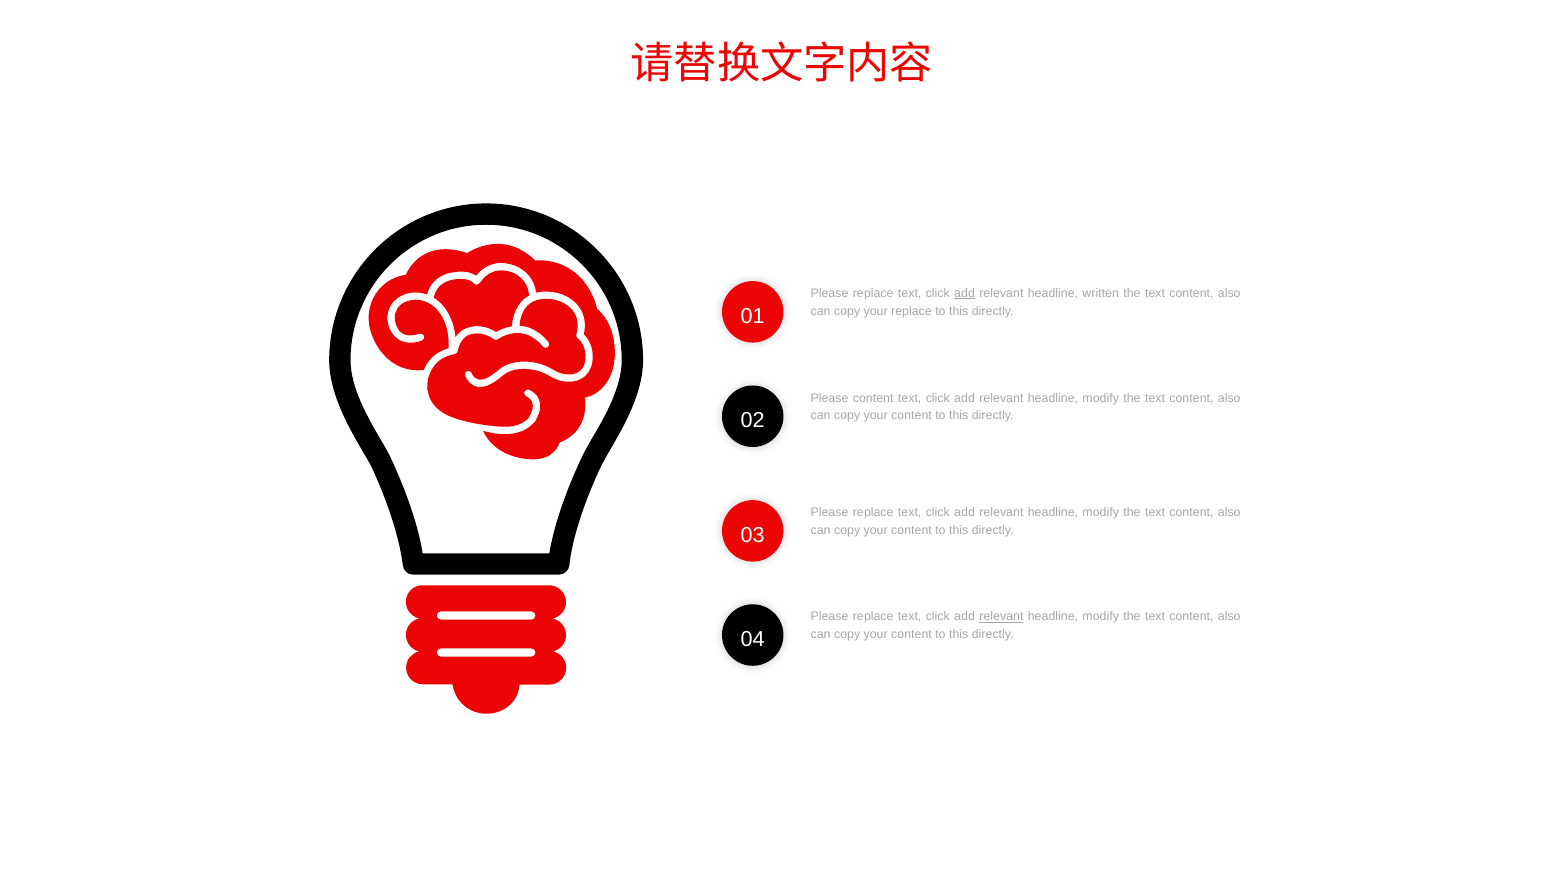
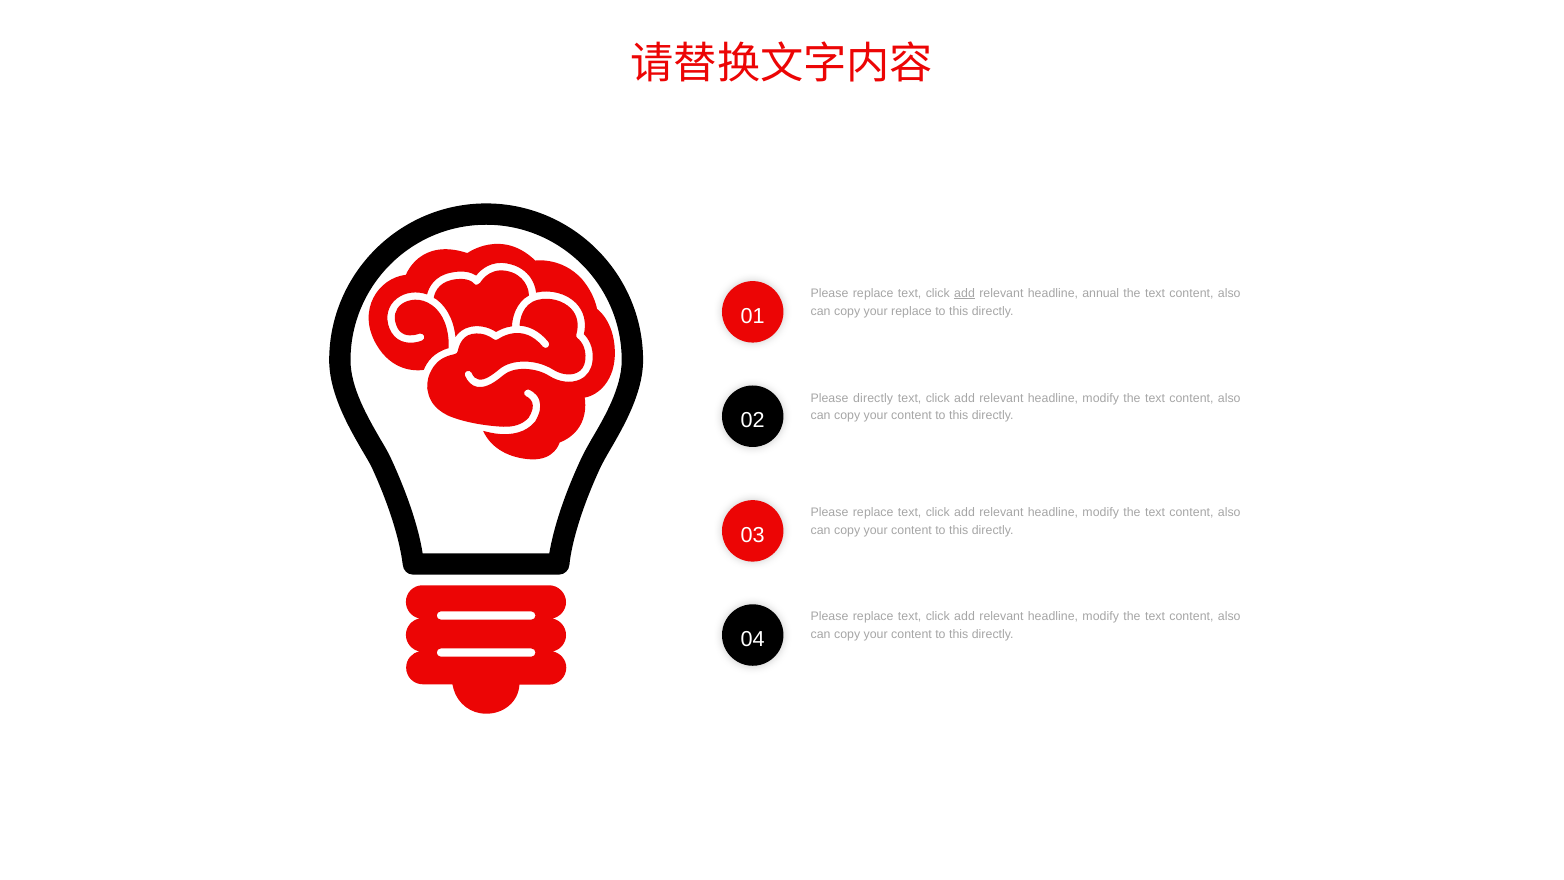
written: written -> annual
Please content: content -> directly
relevant at (1001, 617) underline: present -> none
